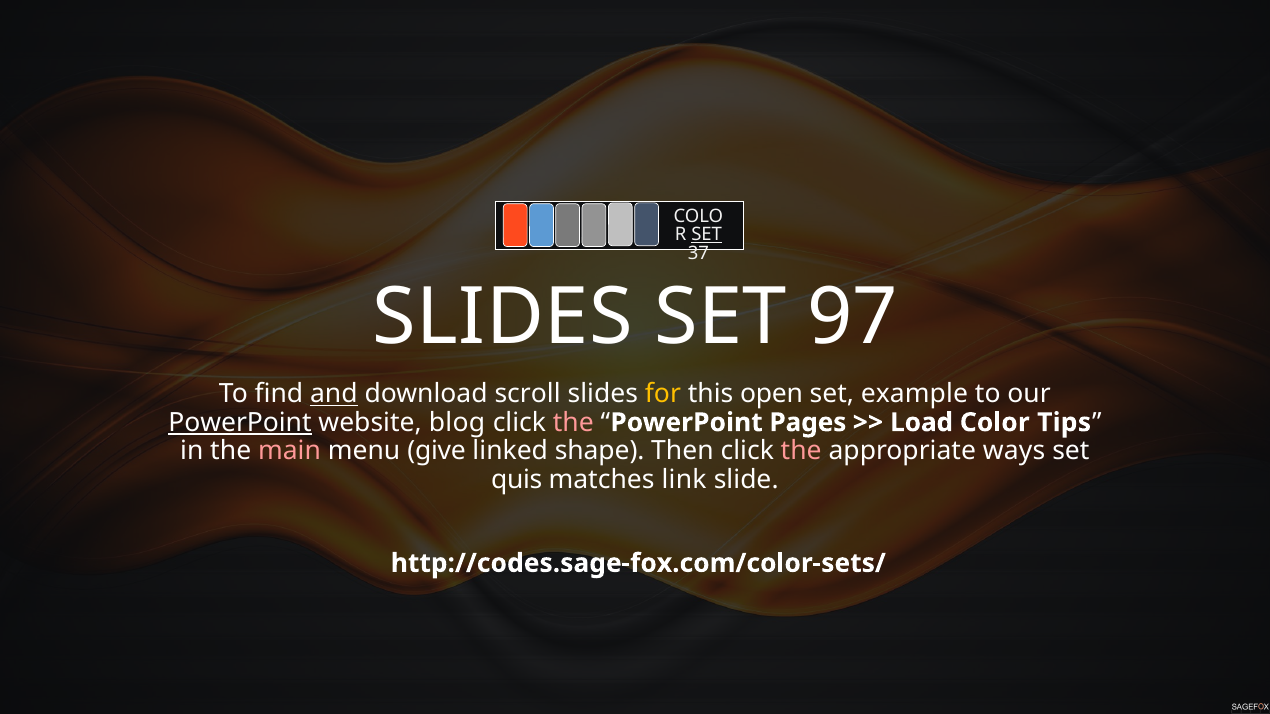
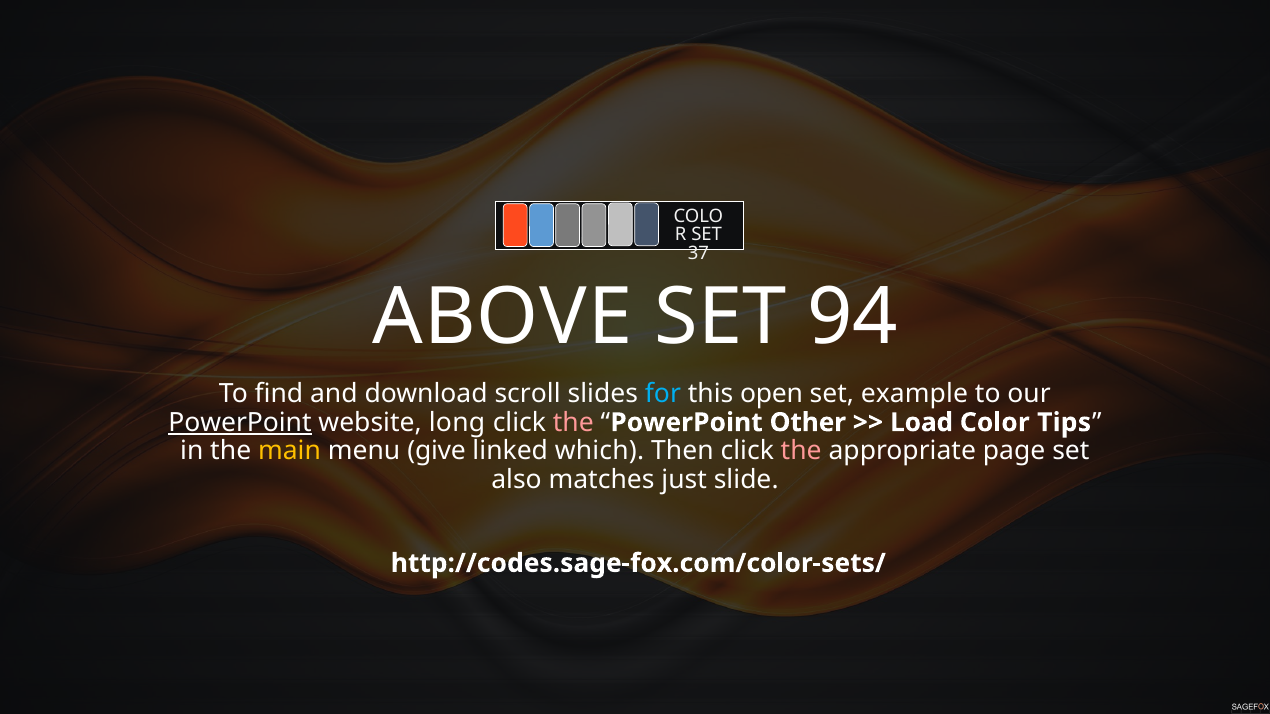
SET at (707, 235) underline: present -> none
SLIDES at (503, 317): SLIDES -> ABOVE
97: 97 -> 94
and underline: present -> none
for colour: yellow -> light blue
blog: blog -> long
Pages: Pages -> Other
main colour: pink -> yellow
shape: shape -> which
ways: ways -> page
quis: quis -> also
link: link -> just
